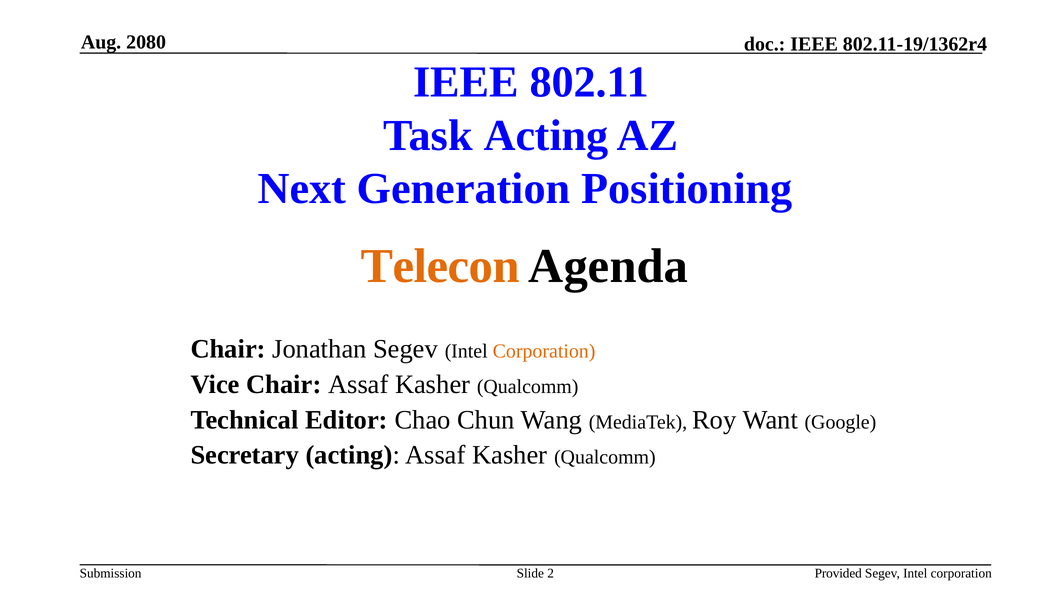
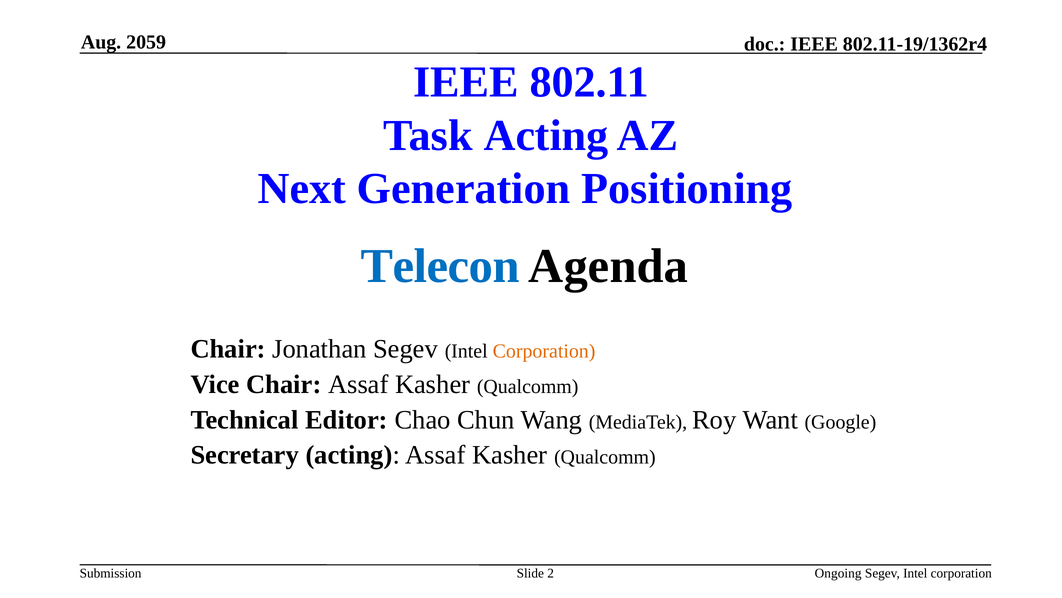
2080: 2080 -> 2059
Telecon colour: orange -> blue
Provided: Provided -> Ongoing
